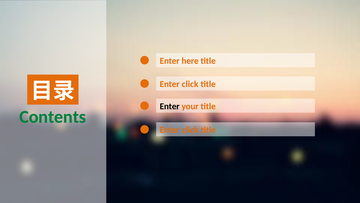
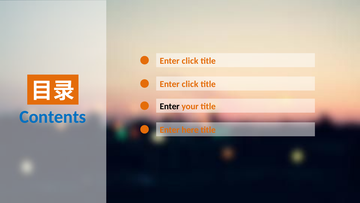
here at (190, 61): here -> click
Contents colour: green -> blue
click at (190, 130): click -> here
